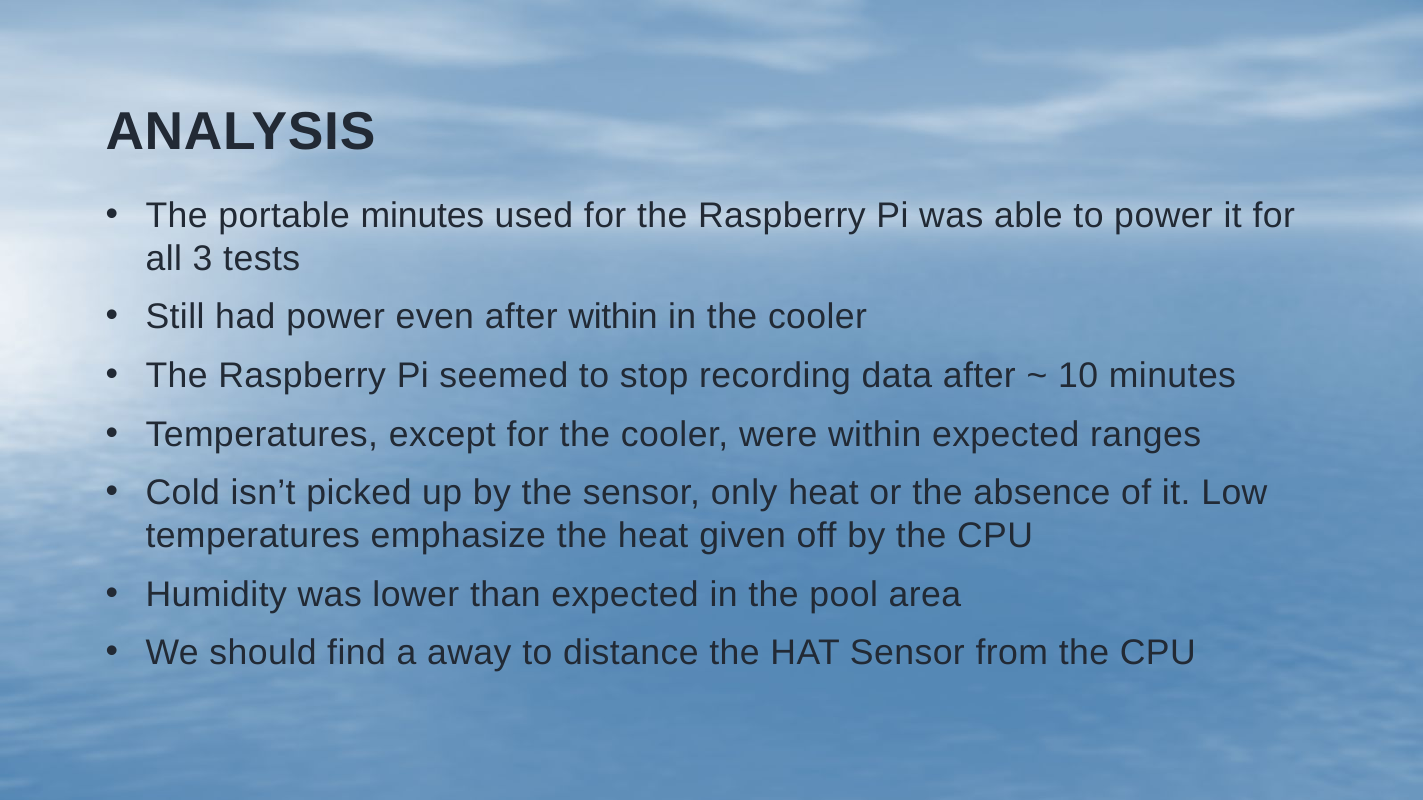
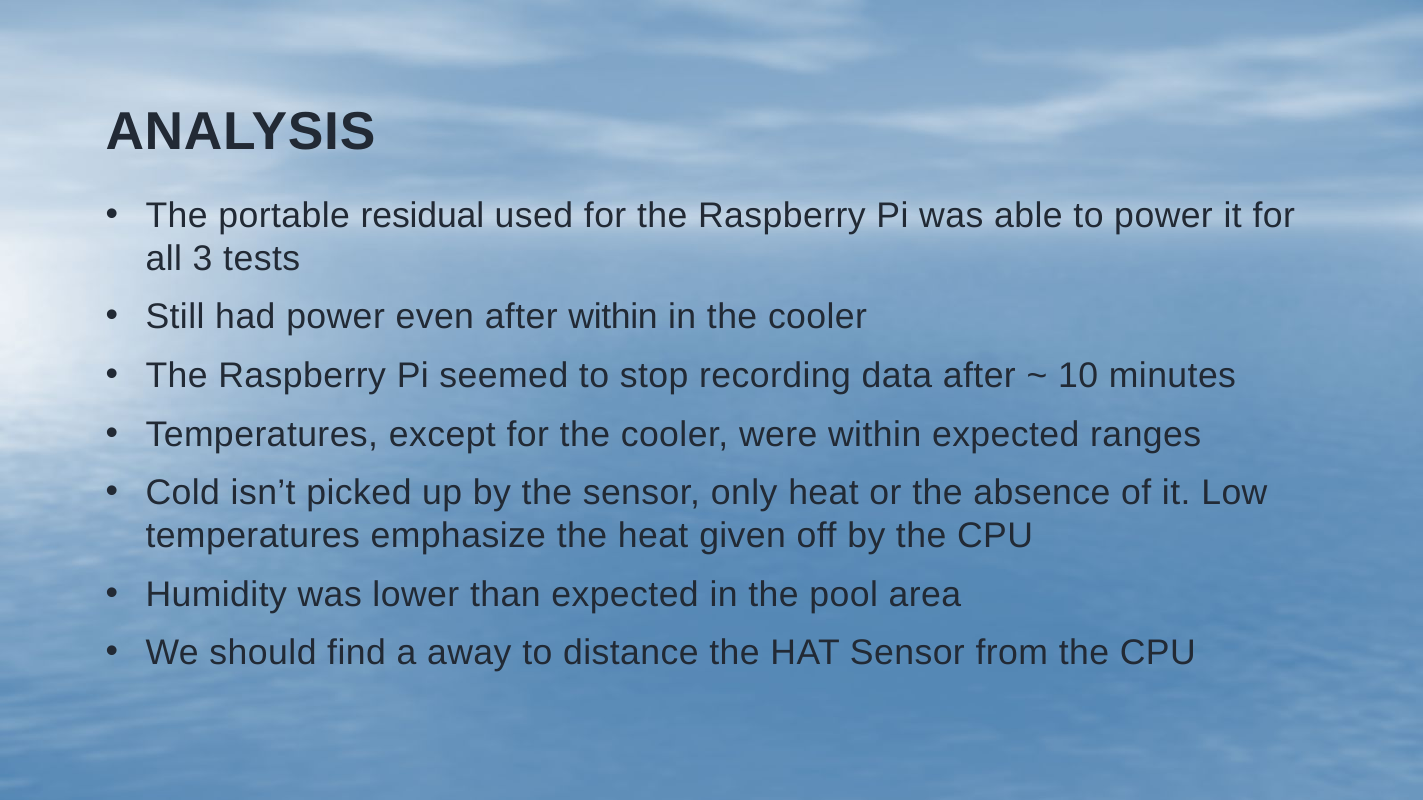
portable minutes: minutes -> residual
